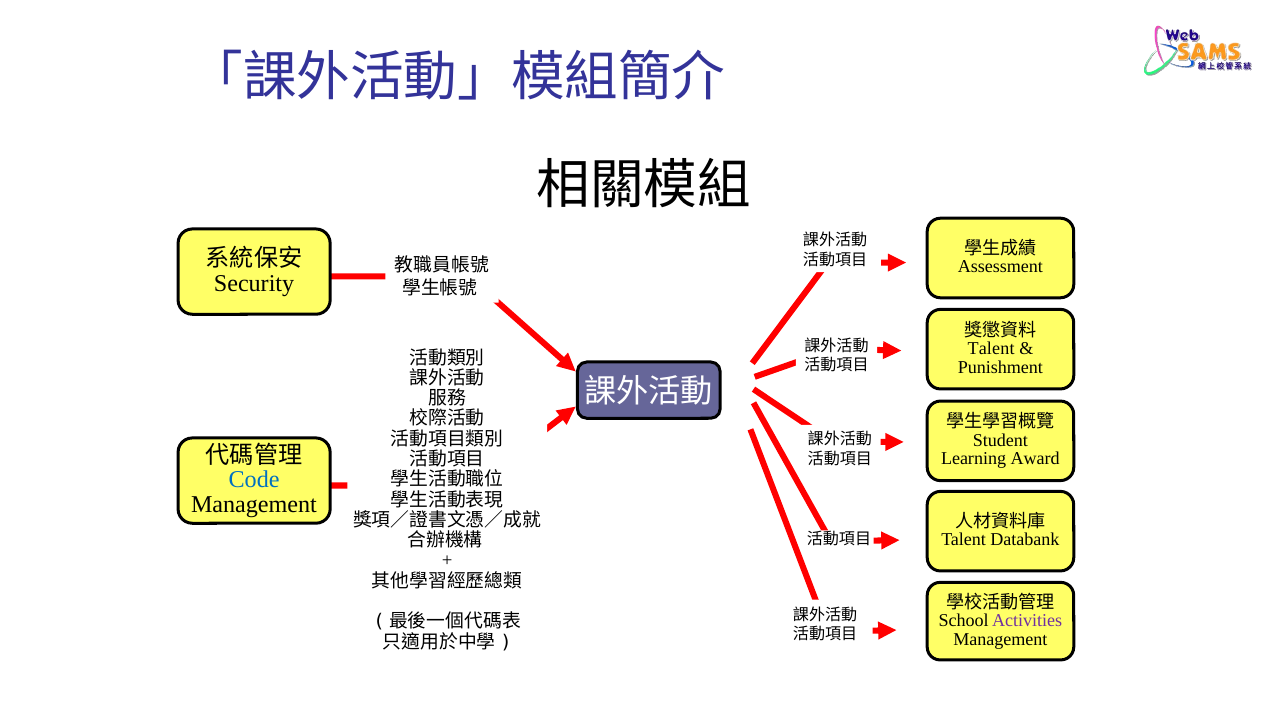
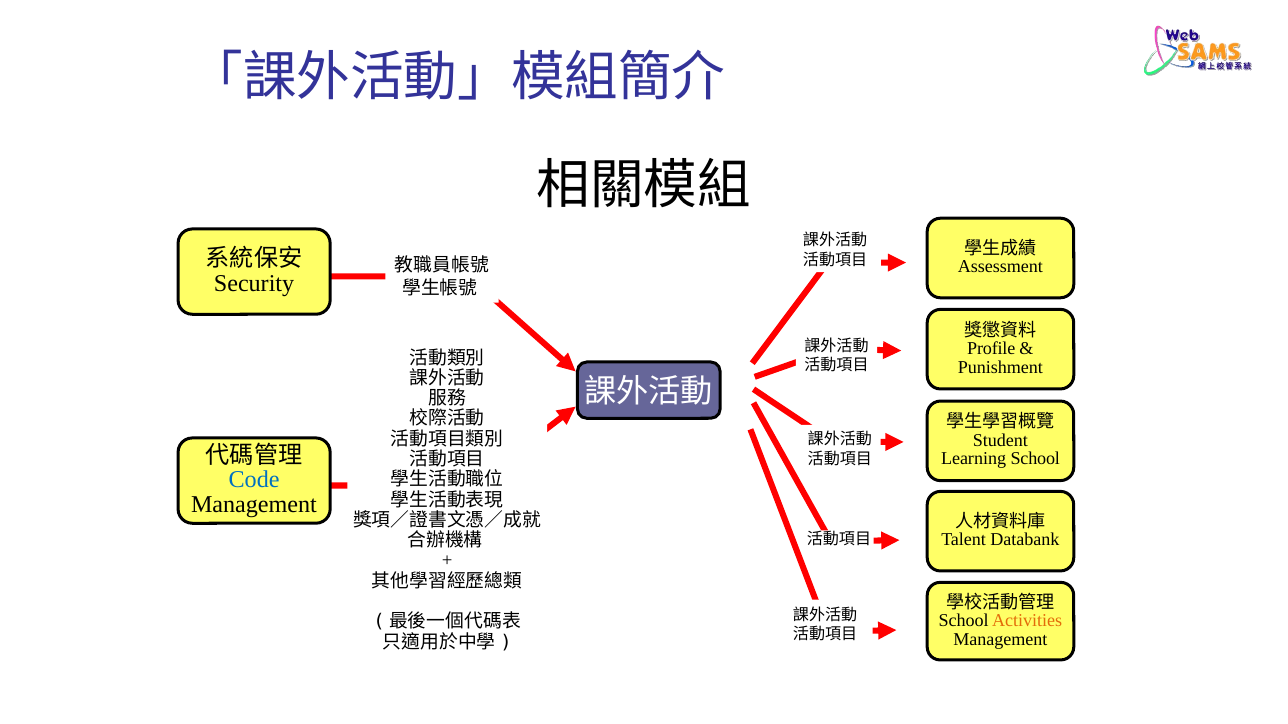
Talent at (991, 349): Talent -> Profile
Learning Award: Award -> School
Activities colour: purple -> orange
